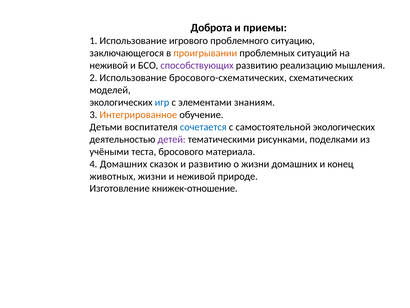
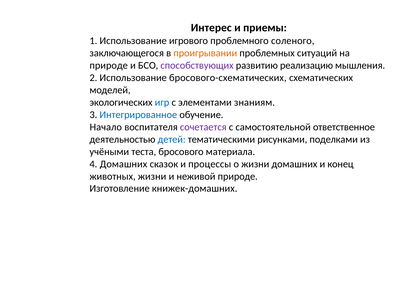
Доброта: Доброта -> Интерес
ситуацию: ситуацию -> соленого
неживой at (109, 65): неживой -> природе
Интегрированное colour: orange -> blue
Детьми: Детьми -> Начало
сочетается colour: blue -> purple
самостоятельной экологических: экологических -> ответственное
детей colour: purple -> blue
и развитию: развитию -> процессы
книжек-отношение: книжек-отношение -> книжек-домашних
